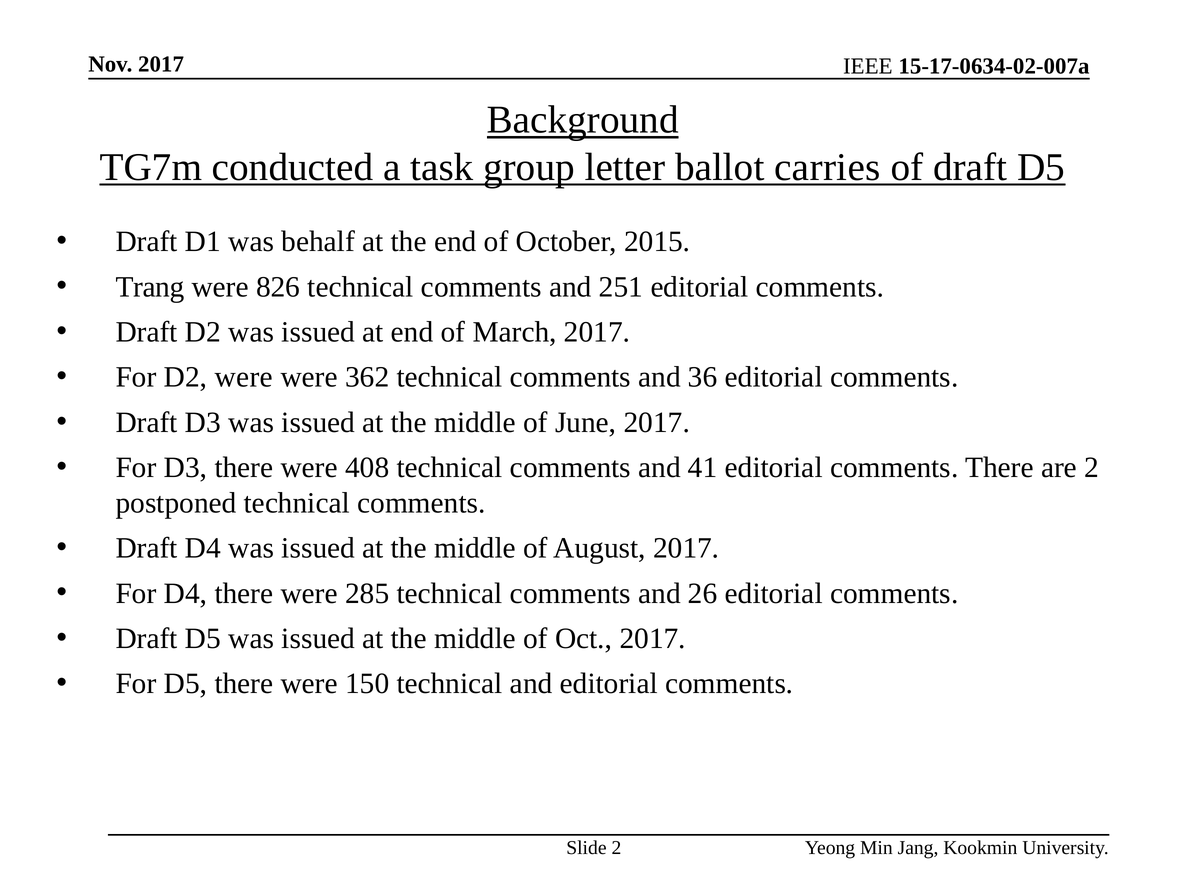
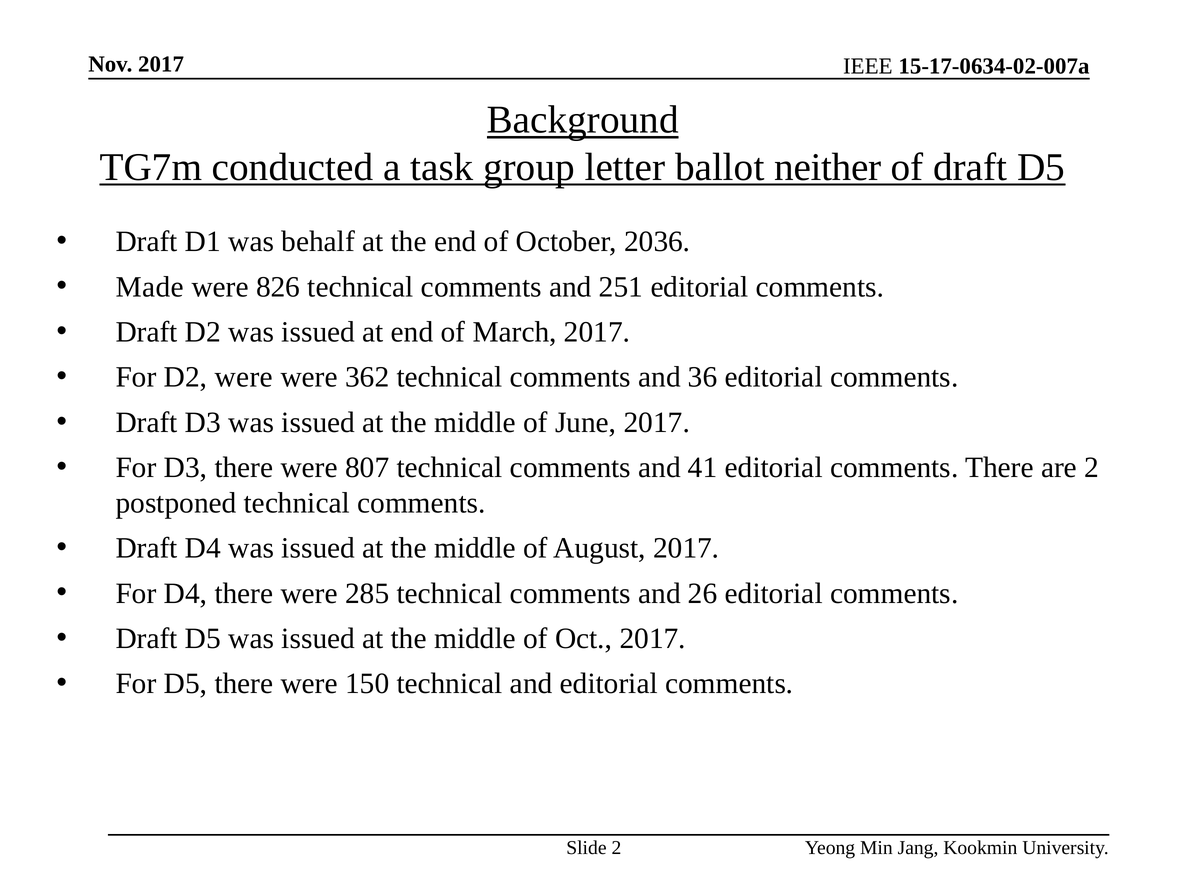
carries: carries -> neither
2015: 2015 -> 2036
Trang: Trang -> Made
408: 408 -> 807
